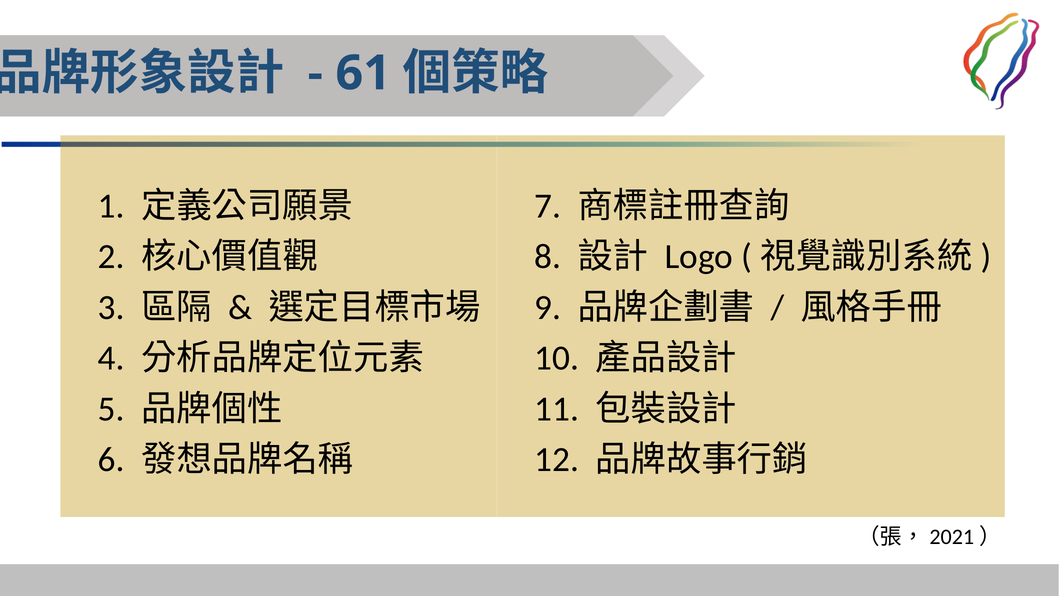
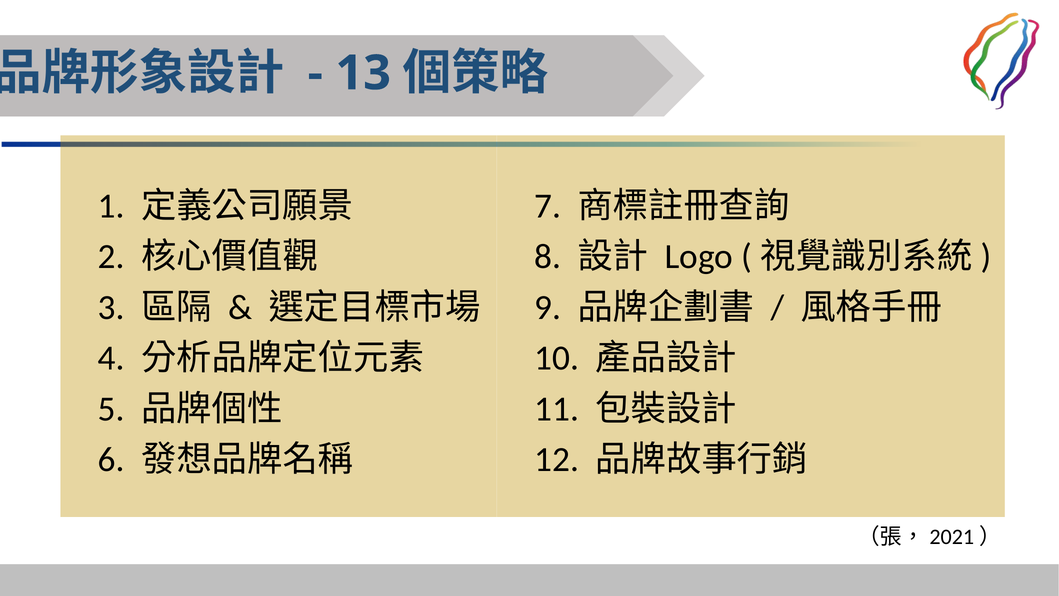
61: 61 -> 13
